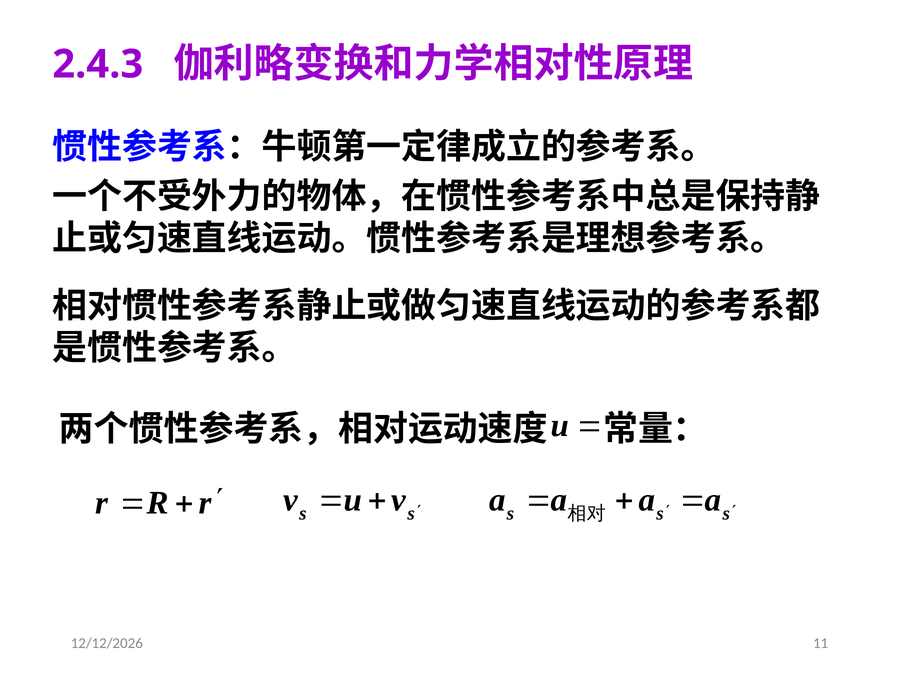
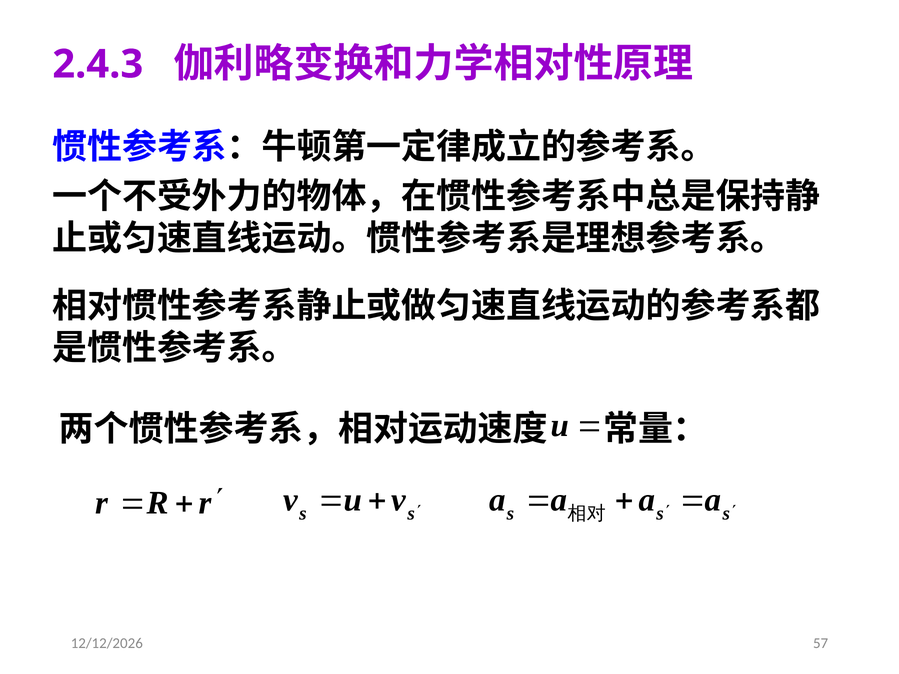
11: 11 -> 57
